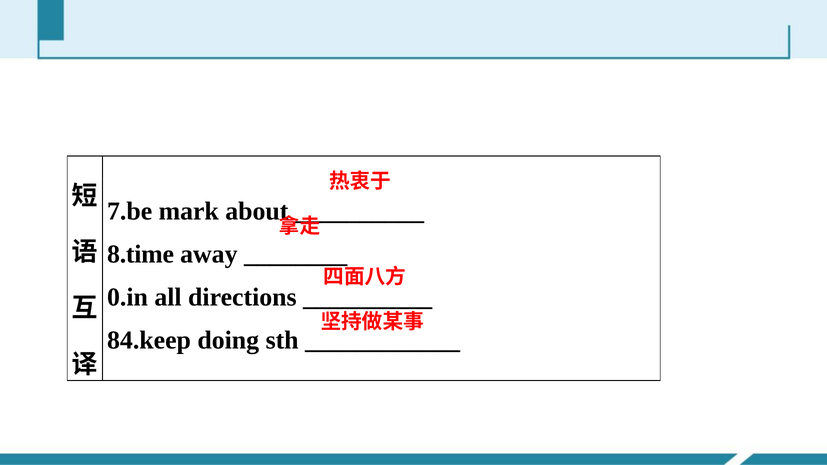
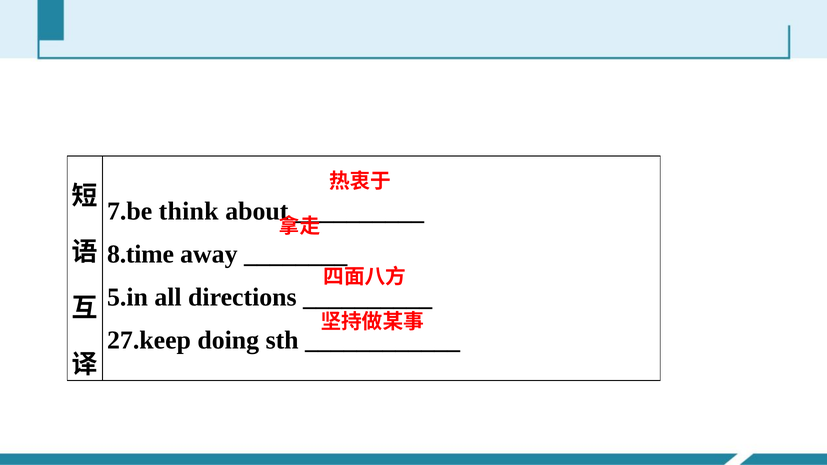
mark: mark -> think
0.in: 0.in -> 5.in
84.keep: 84.keep -> 27.keep
